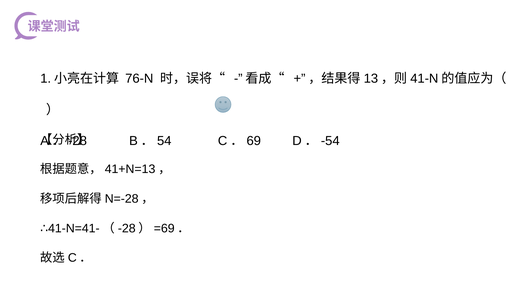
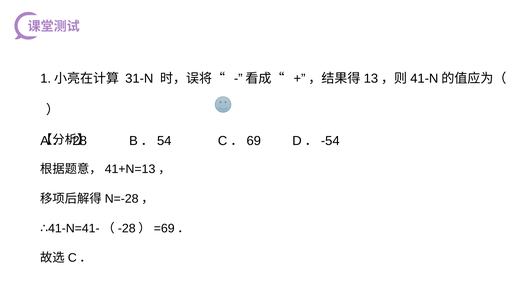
76-N: 76-N -> 31-N
